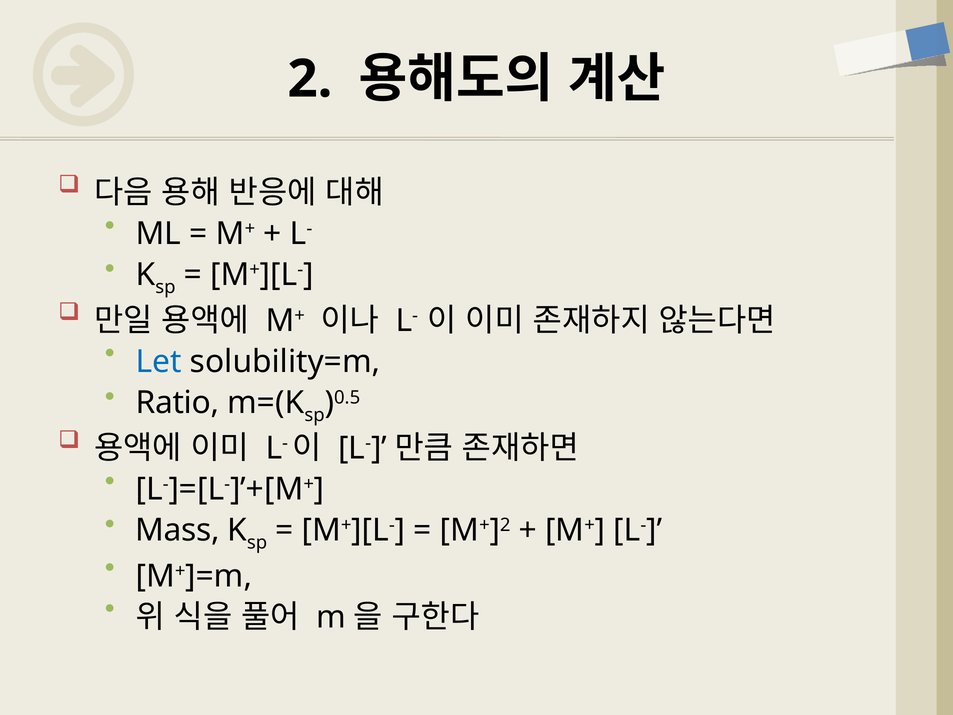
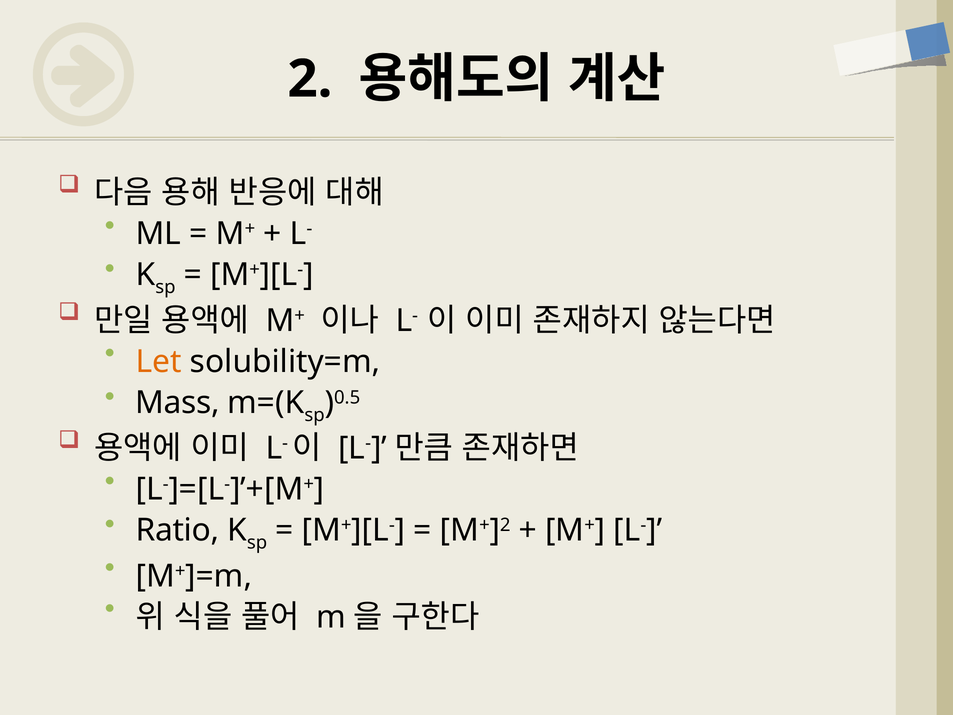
Let colour: blue -> orange
Ratio: Ratio -> Mass
Mass: Mass -> Ratio
